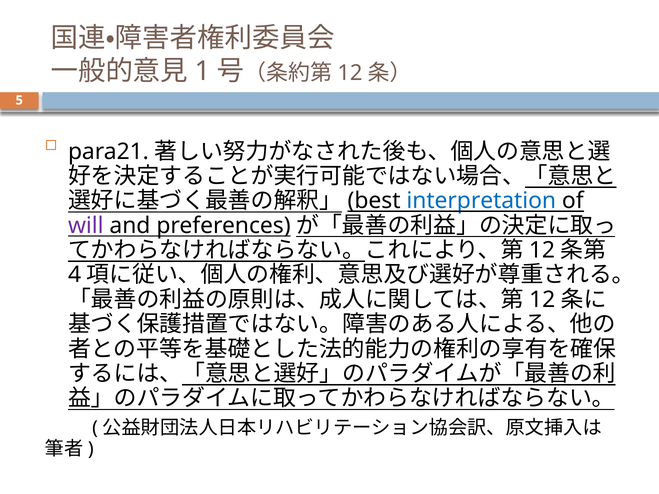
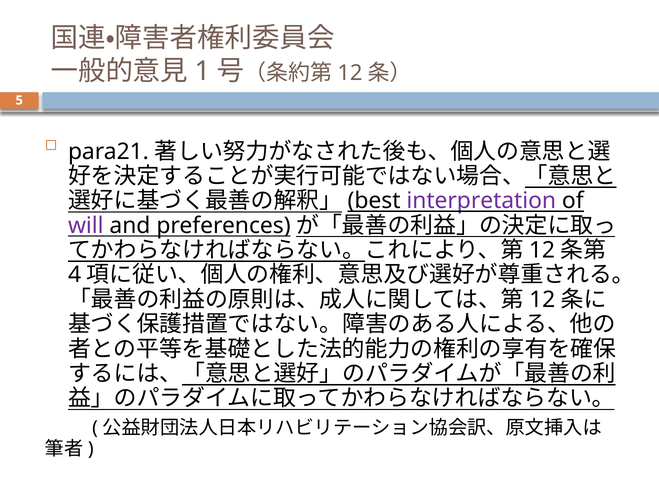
interpretation colour: blue -> purple
